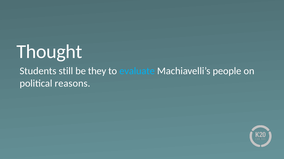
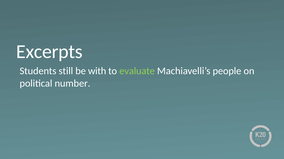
Thought: Thought -> Excerpts
they: they -> with
evaluate colour: light blue -> light green
reasons: reasons -> number
